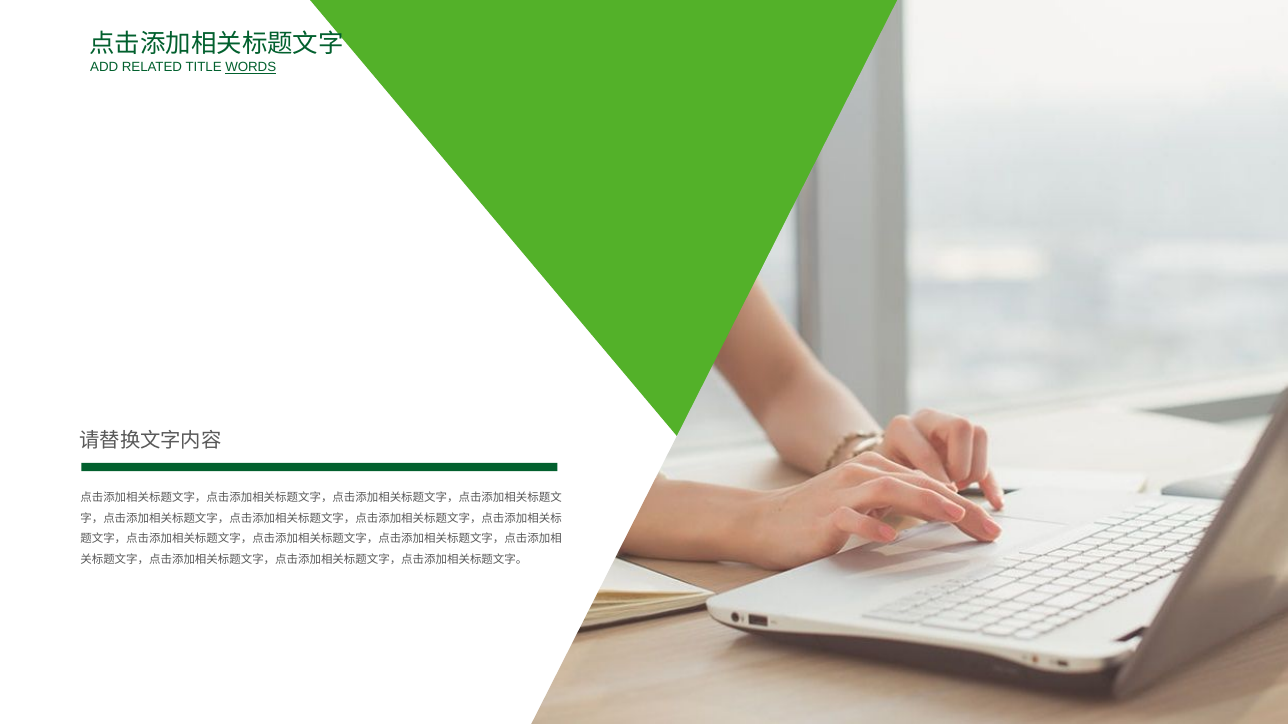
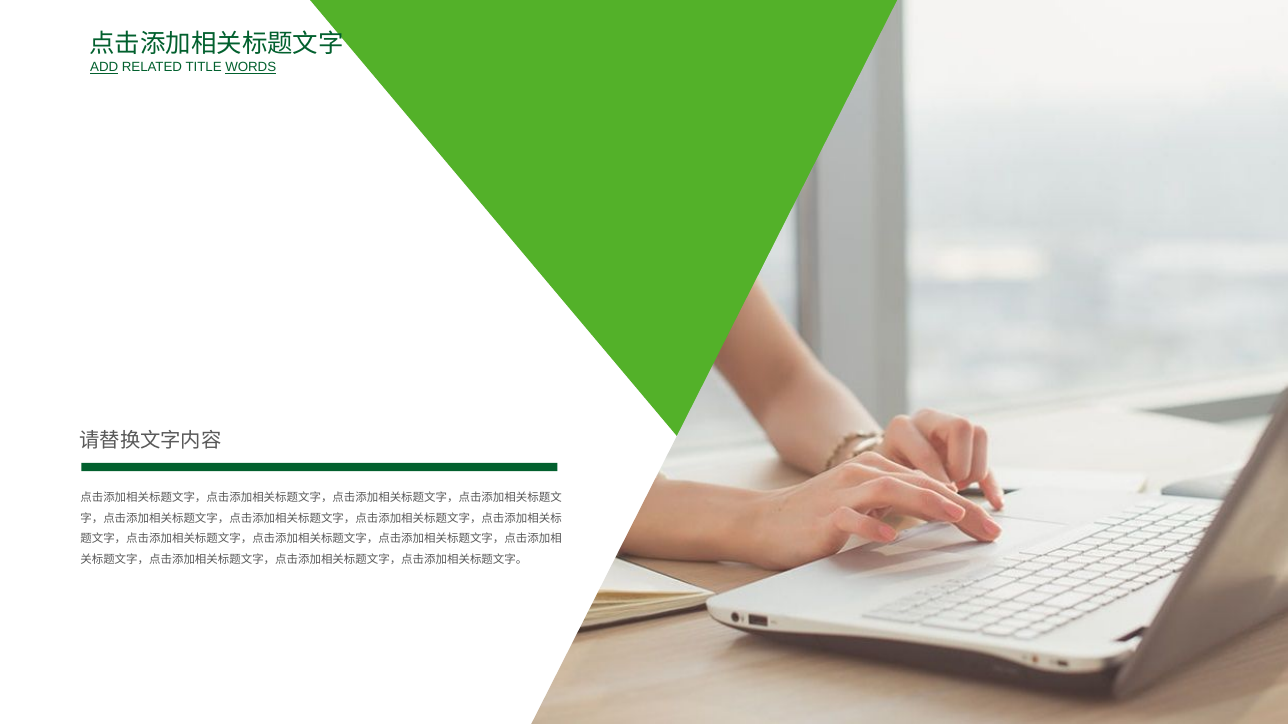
ADD underline: none -> present
